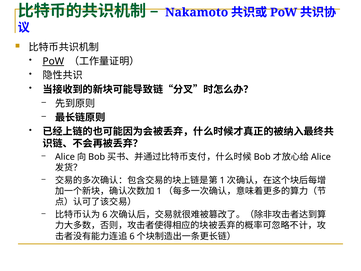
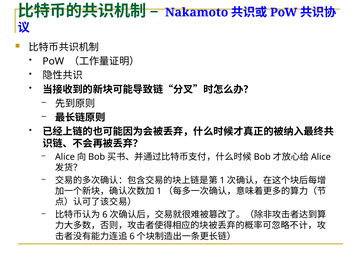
PoW at (53, 61) underline: present -> none
